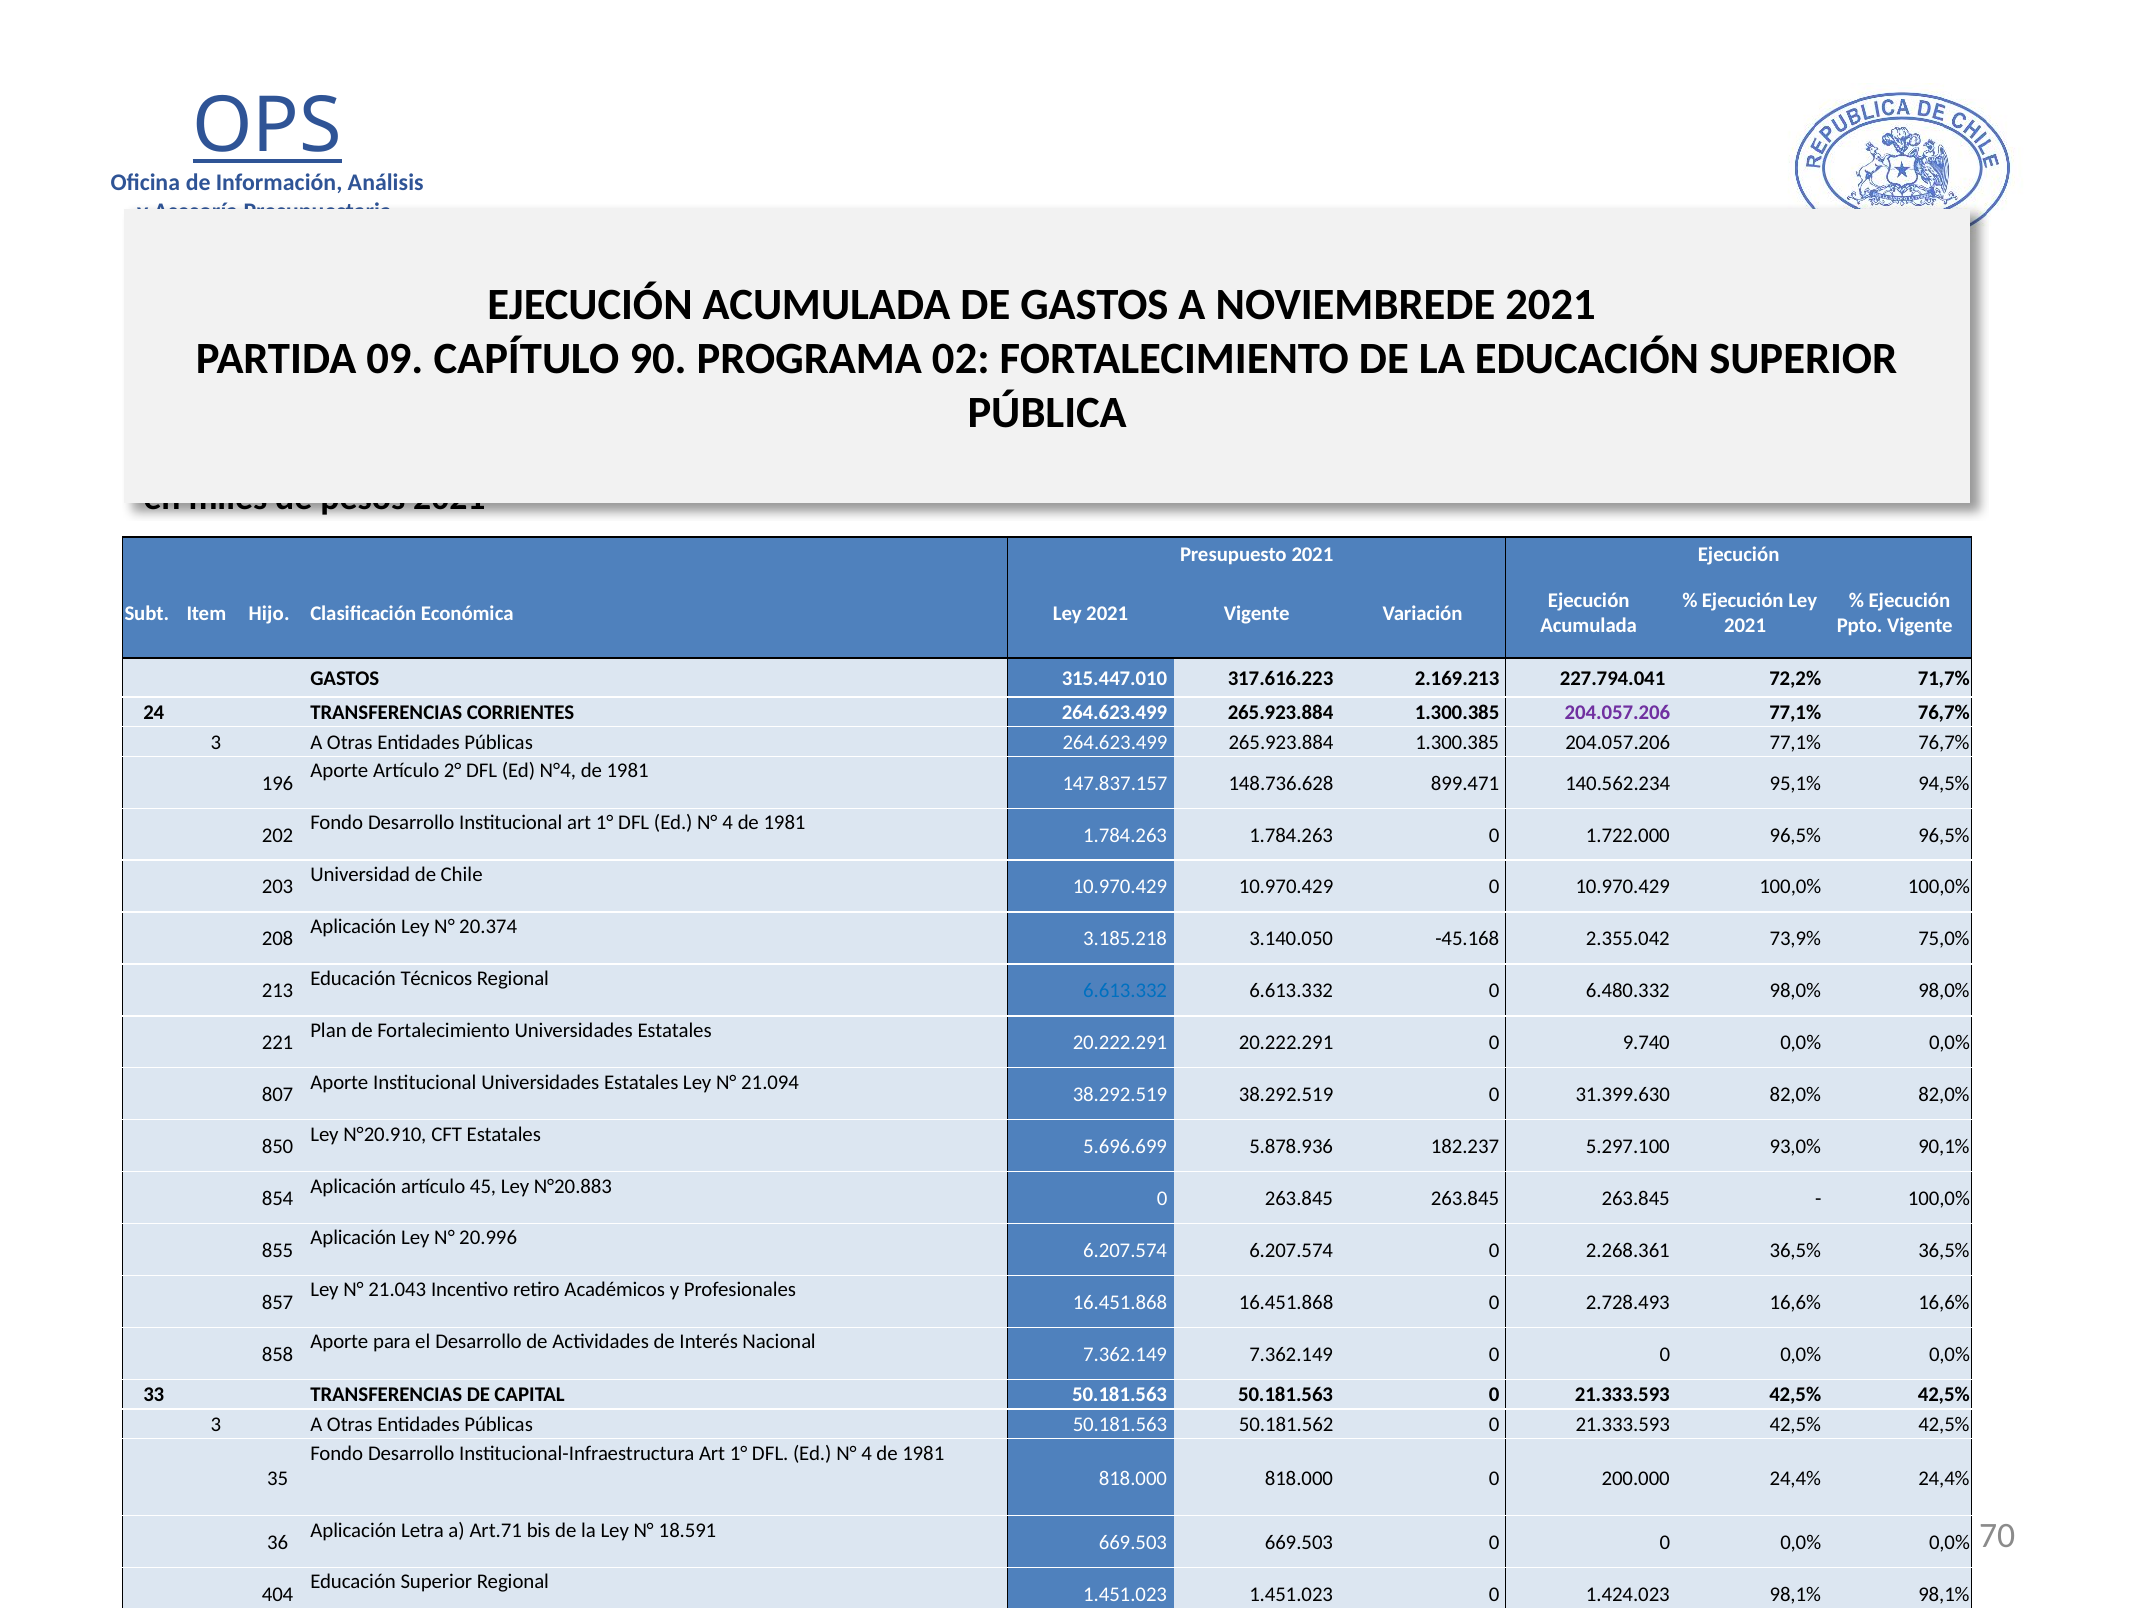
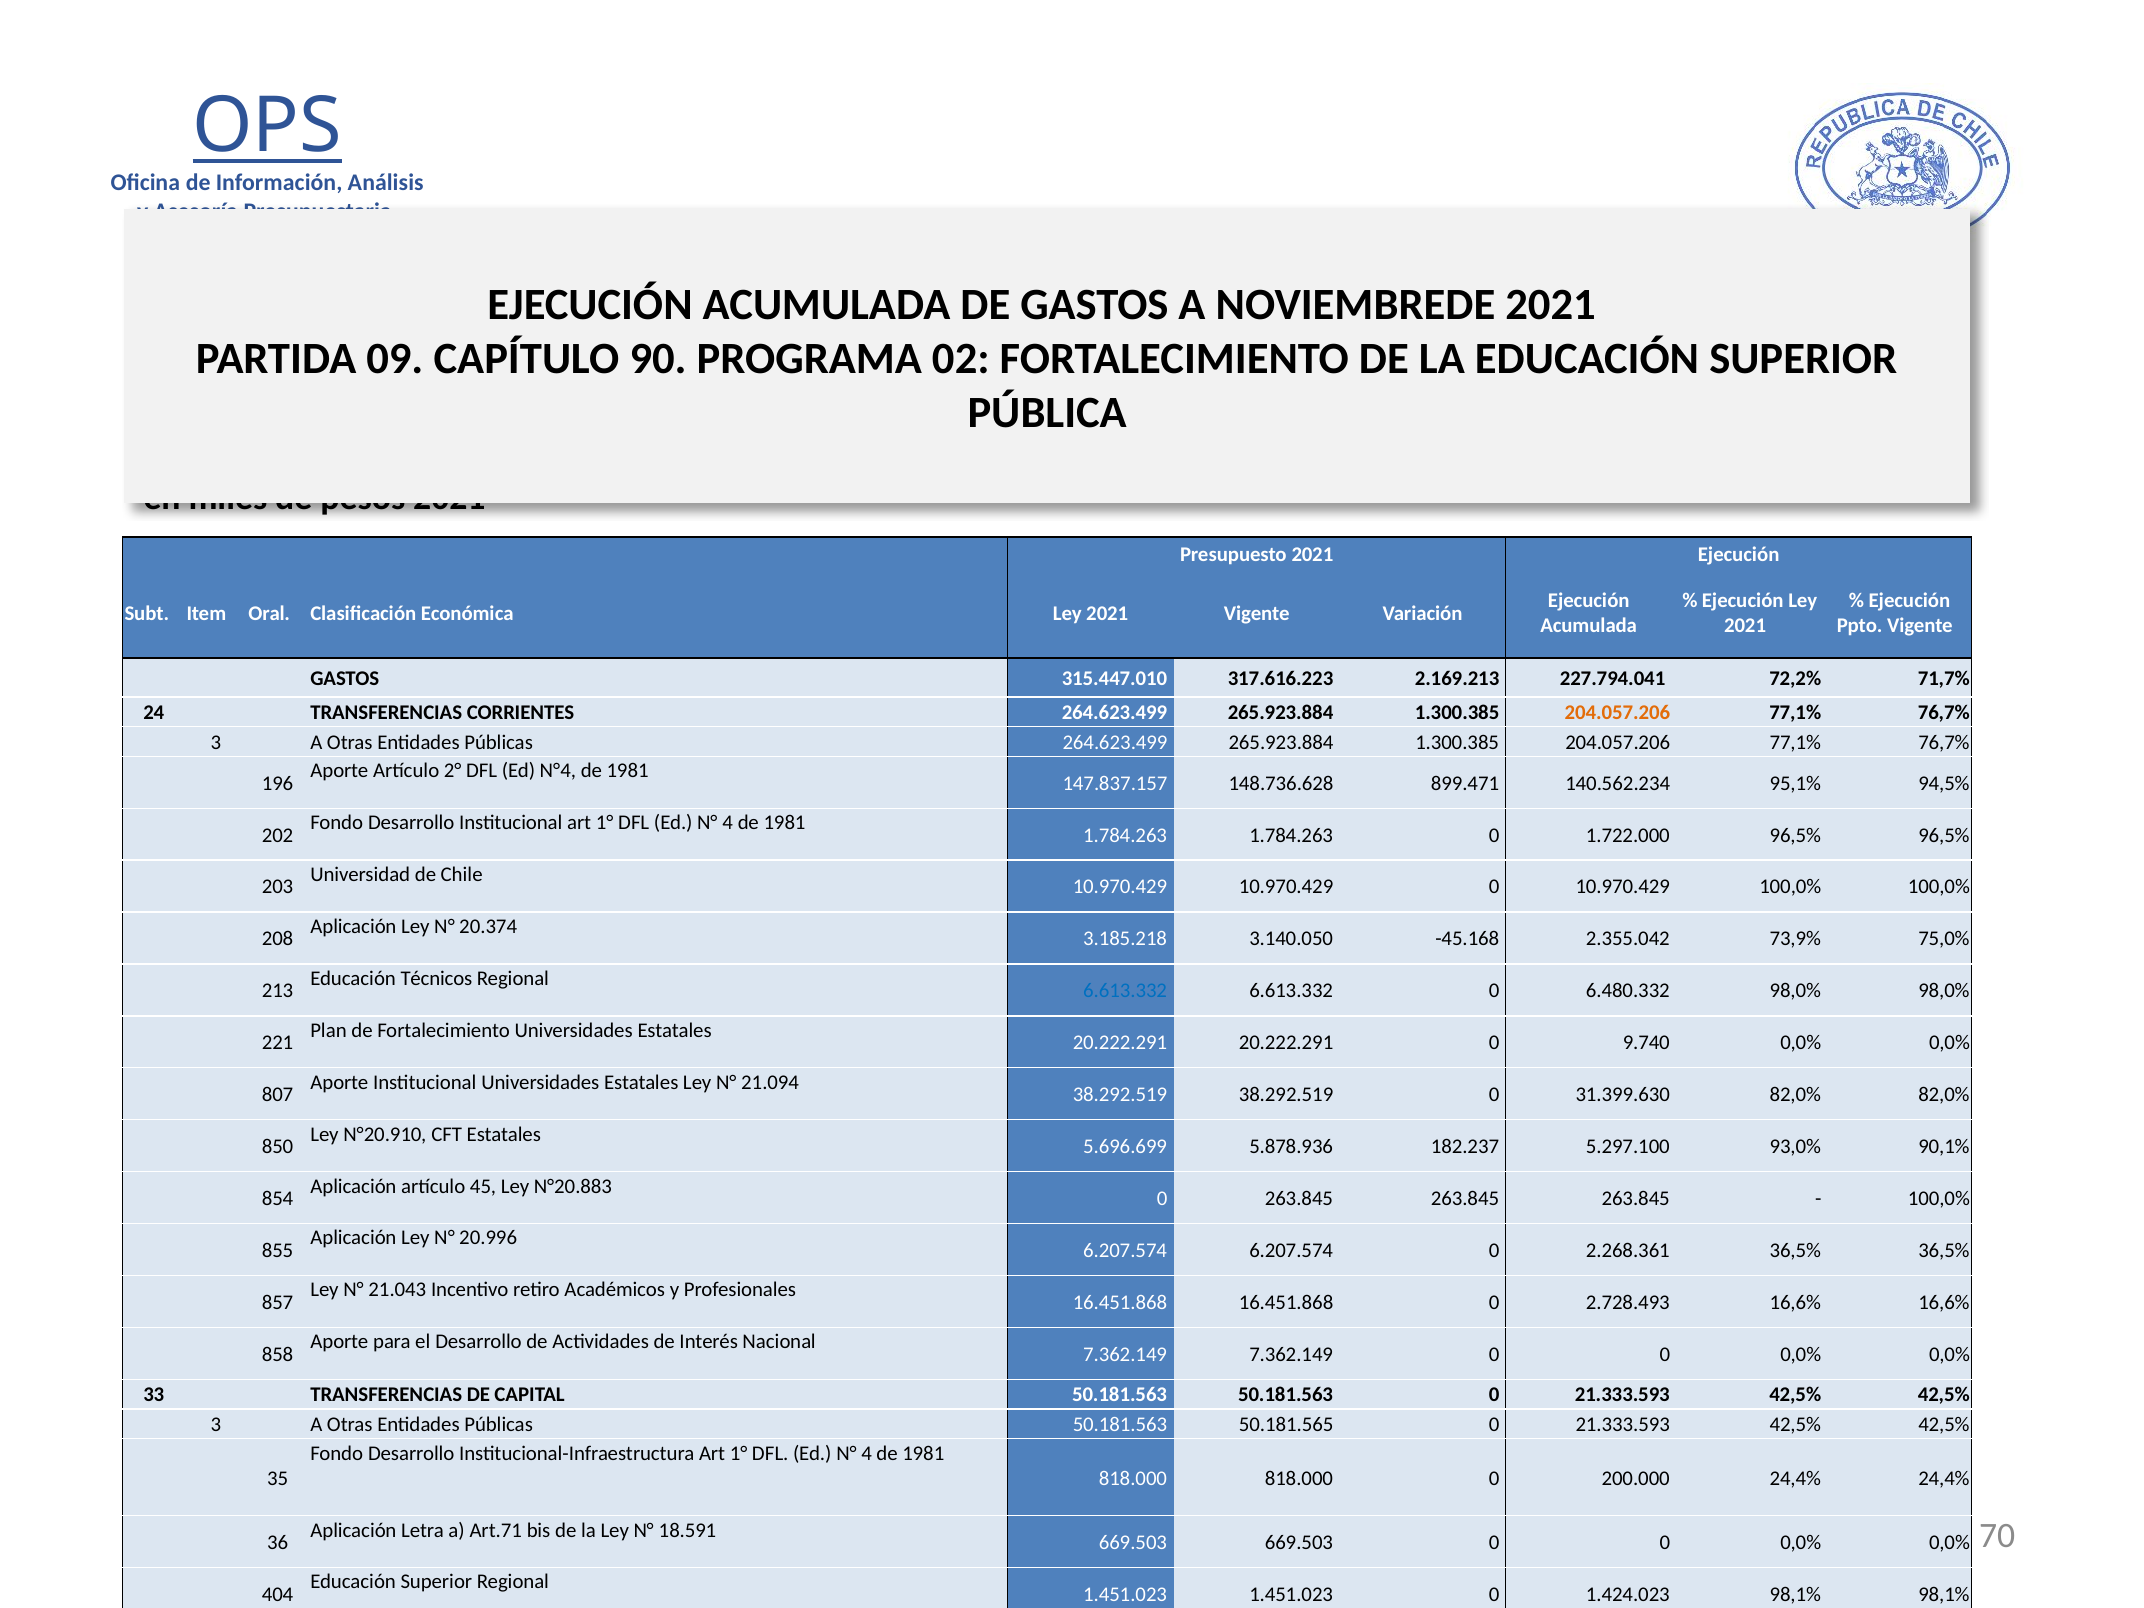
Hijo: Hijo -> Oral
204.057.206 at (1617, 713) colour: purple -> orange
50.181.562: 50.181.562 -> 50.181.565
